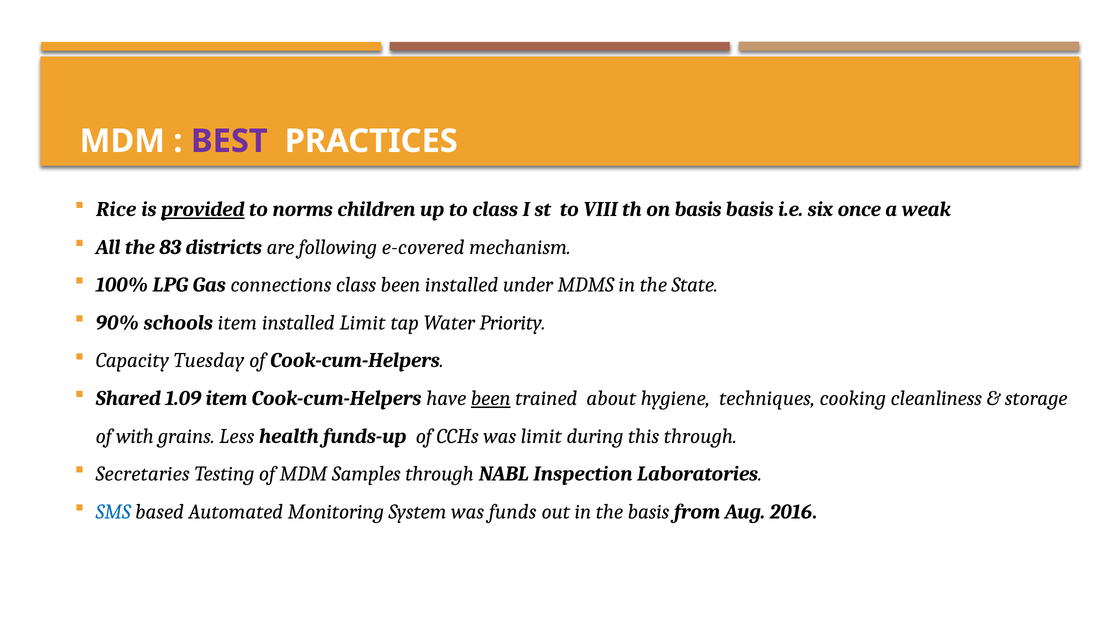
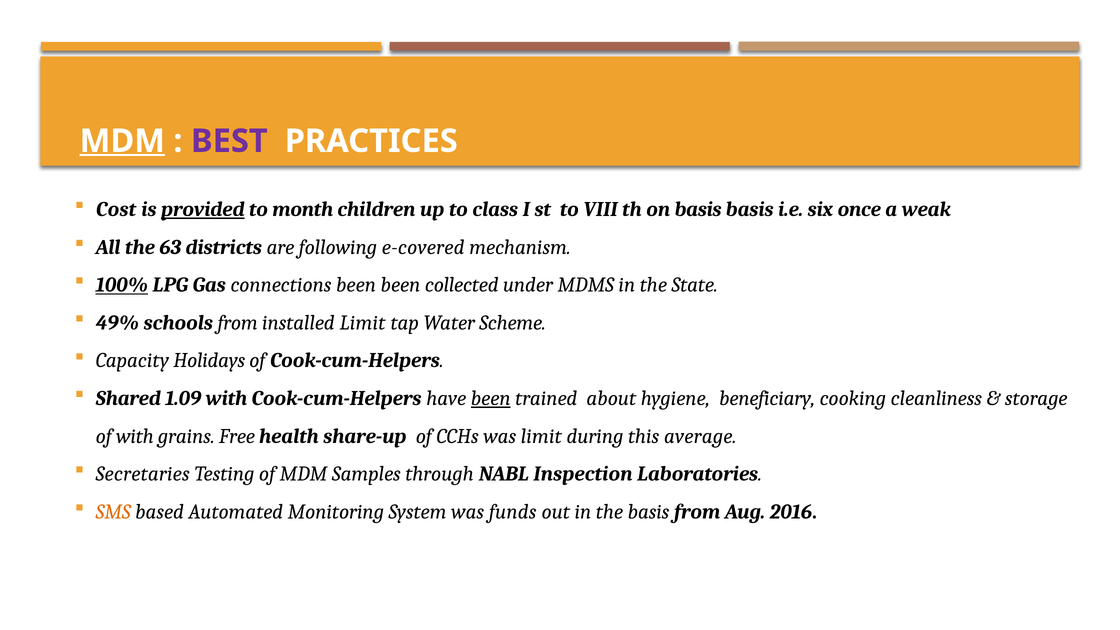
MDM at (122, 141) underline: none -> present
Rice: Rice -> Cost
norms: norms -> month
83: 83 -> 63
100% underline: none -> present
connections class: class -> been
been installed: installed -> collected
90%: 90% -> 49%
schools item: item -> from
Priority: Priority -> Scheme
Tuesday: Tuesday -> Holidays
1.09 item: item -> with
techniques: techniques -> beneficiary
Less: Less -> Free
funds-up: funds-up -> share-up
this through: through -> average
SMS colour: blue -> orange
